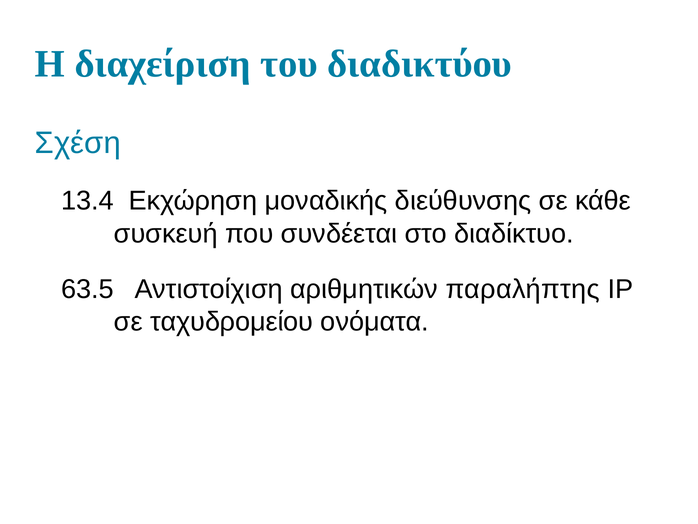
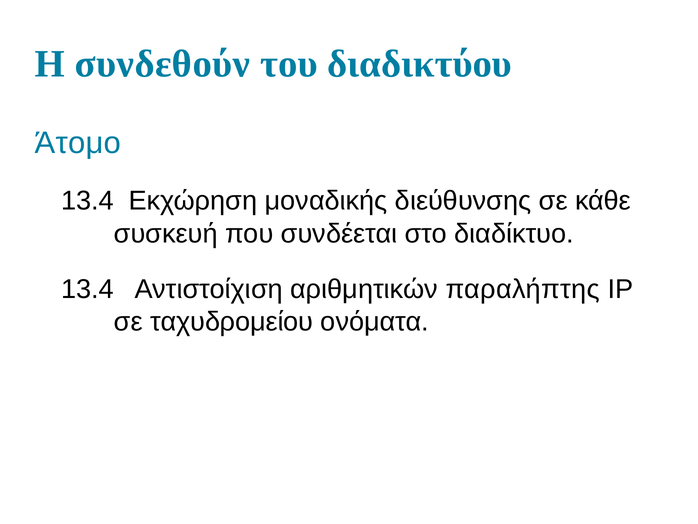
διαχείριση: διαχείριση -> συνδεθούν
Σχέση: Σχέση -> Άτομο
63.5 at (87, 289): 63.5 -> 13.4
